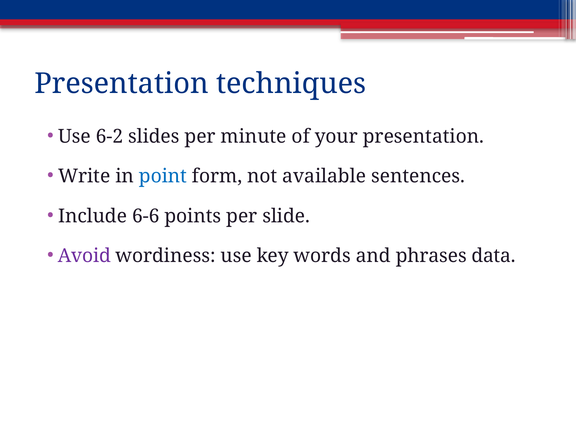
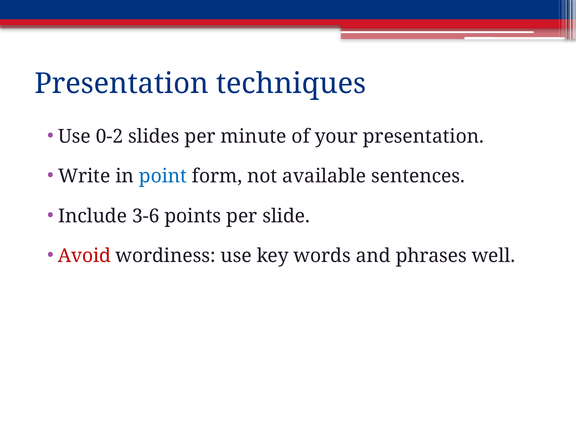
6-2: 6-2 -> 0-2
6-6: 6-6 -> 3-6
Avoid colour: purple -> red
data: data -> well
